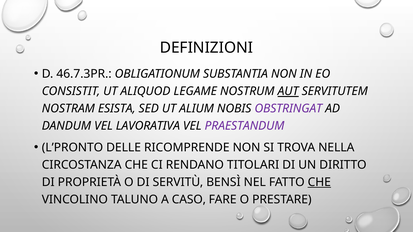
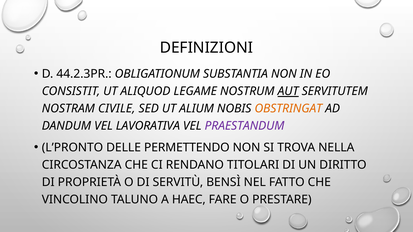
46.7.3PR: 46.7.3PR -> 44.2.3PR
ESISTA: ESISTA -> CIVILE
OBSTRINGAT colour: purple -> orange
RICOMPRENDE: RICOMPRENDE -> PERMETTENDO
CHE at (319, 183) underline: present -> none
CASO: CASO -> HAEC
